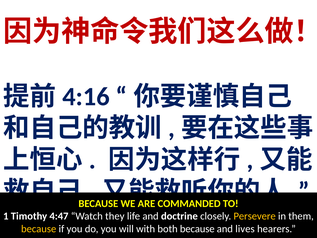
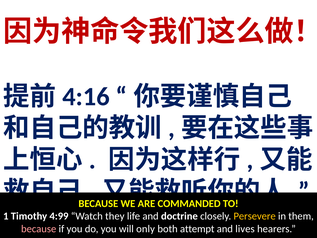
4:47: 4:47 -> 4:99
because at (39, 229) colour: yellow -> pink
with: with -> only
both because: because -> attempt
